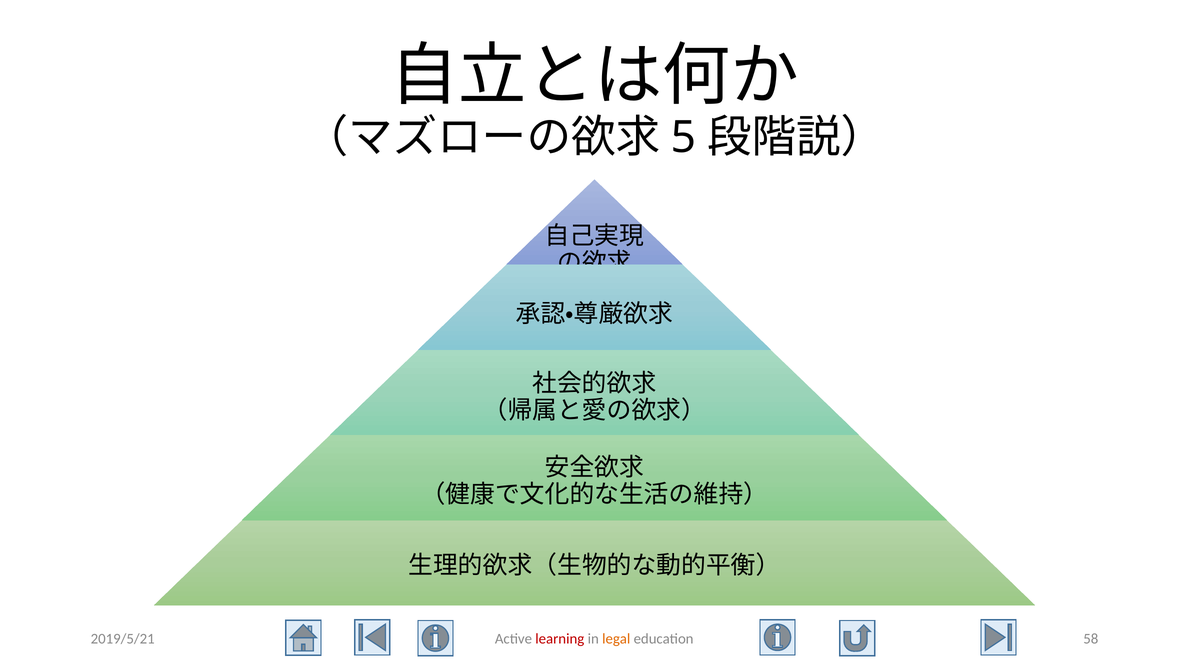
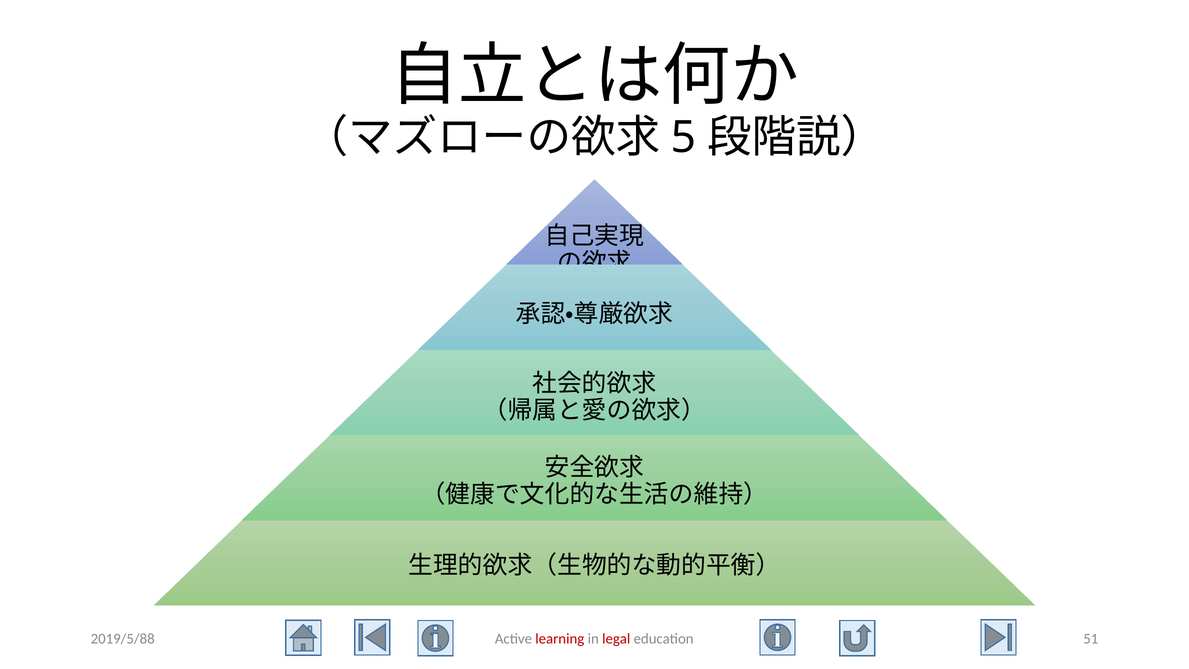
2019/5/21: 2019/5/21 -> 2019/5/88
legal colour: orange -> red
58: 58 -> 51
